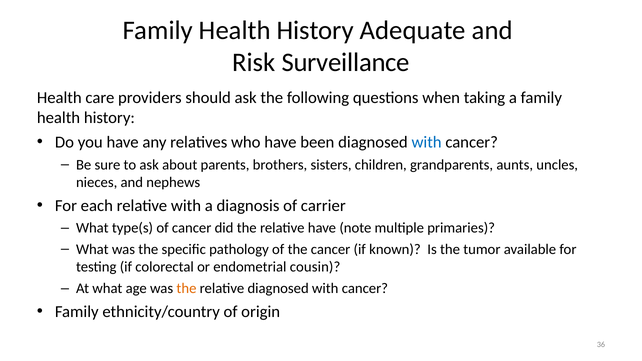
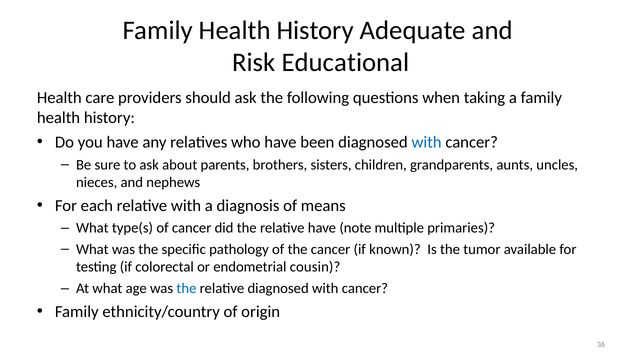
Surveillance: Surveillance -> Educational
carrier: carrier -> means
the at (186, 289) colour: orange -> blue
